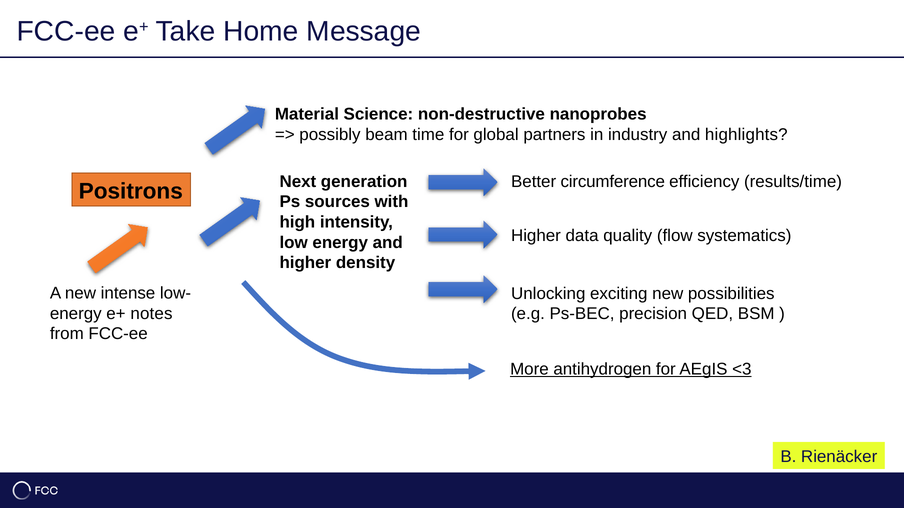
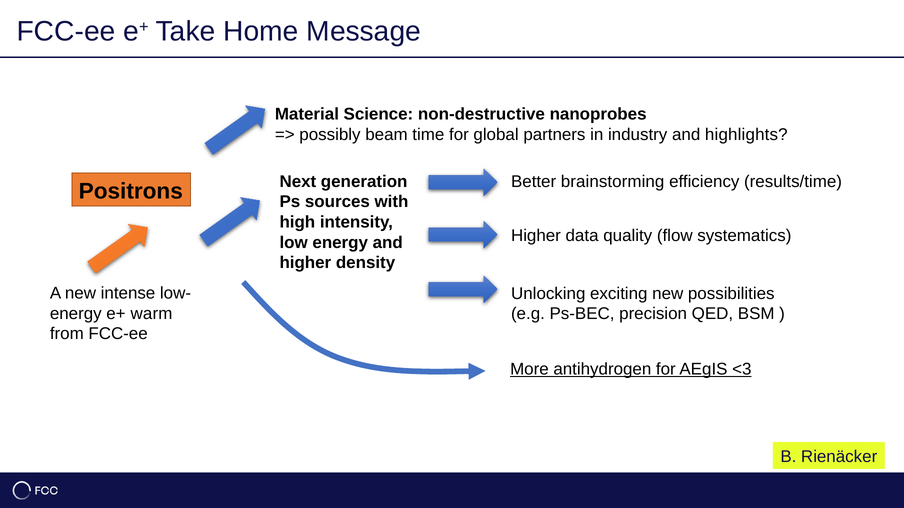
circumference: circumference -> brainstorming
notes: notes -> warm
